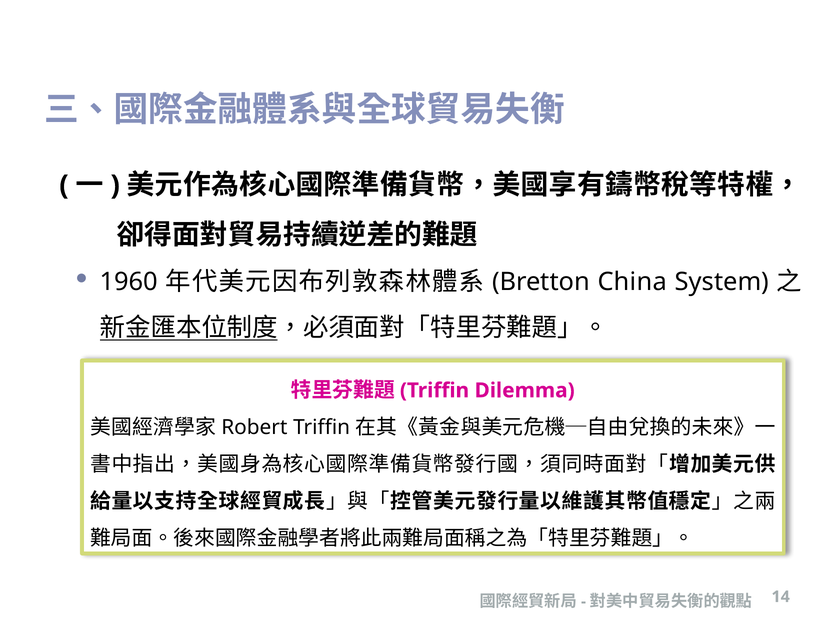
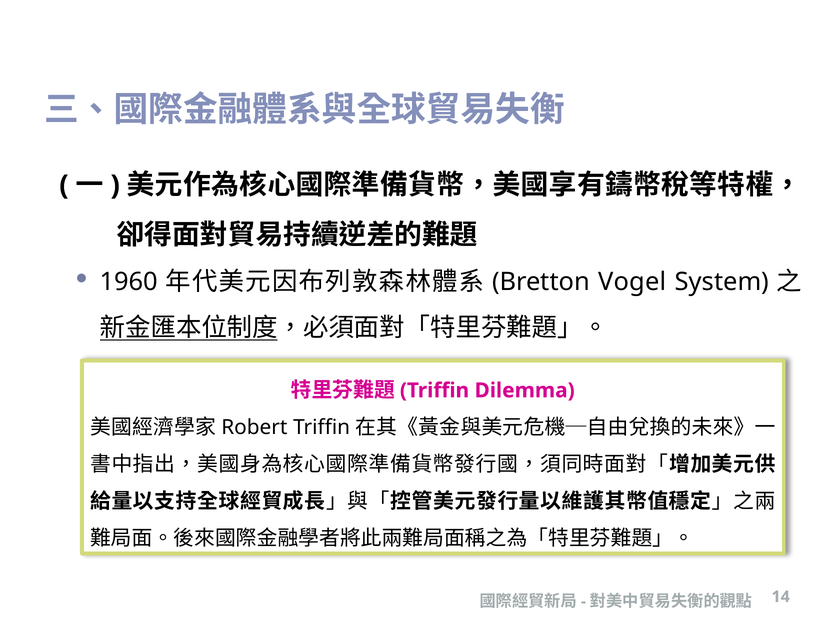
China: China -> Vogel
